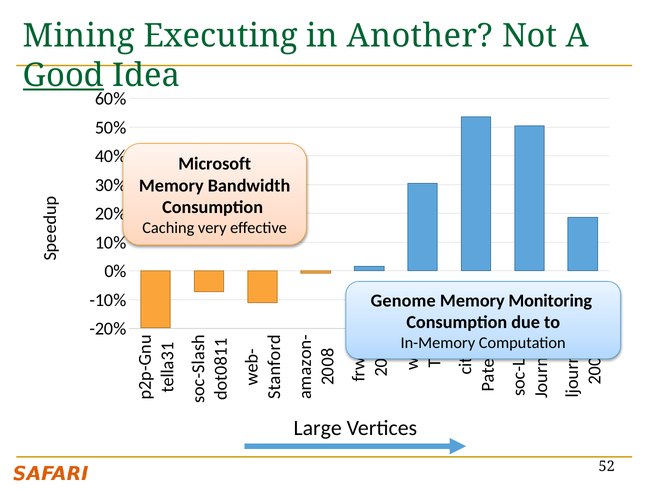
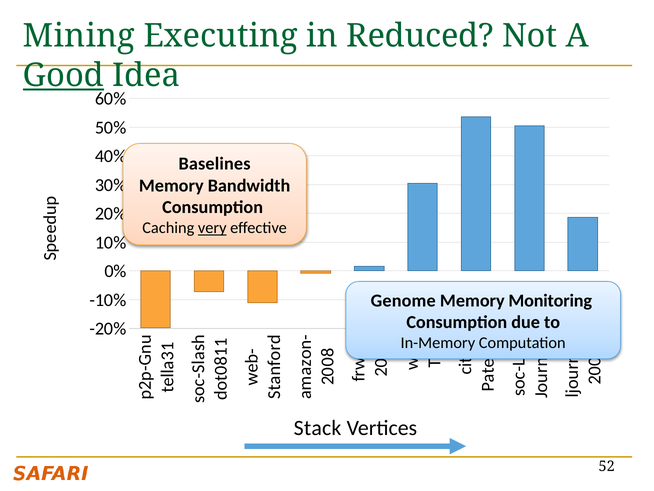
Another: Another -> Reduced
Microsoft: Microsoft -> Baselines
very underline: none -> present
Large: Large -> Stack
